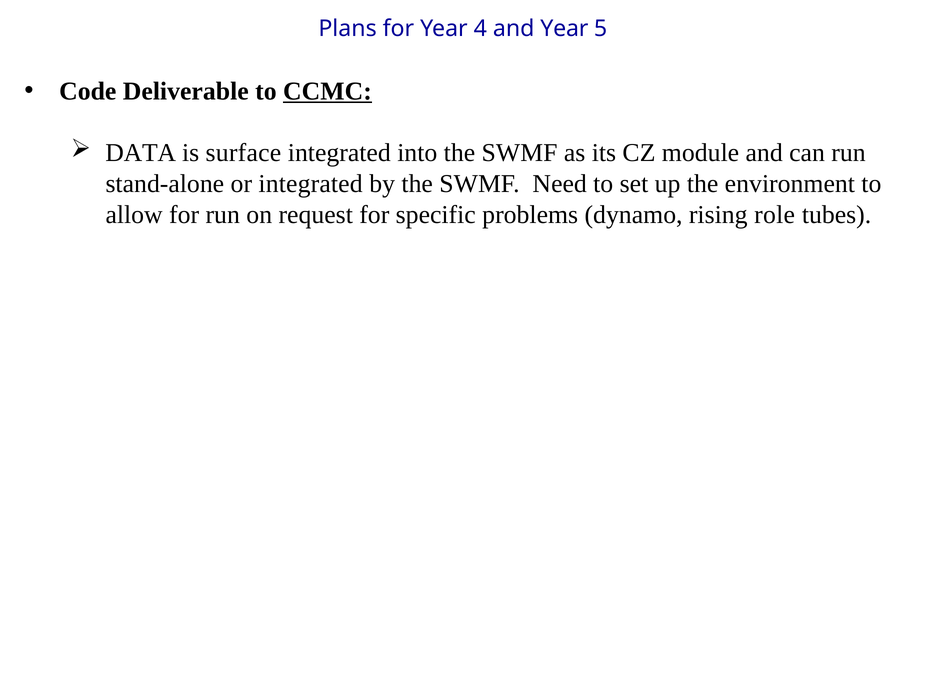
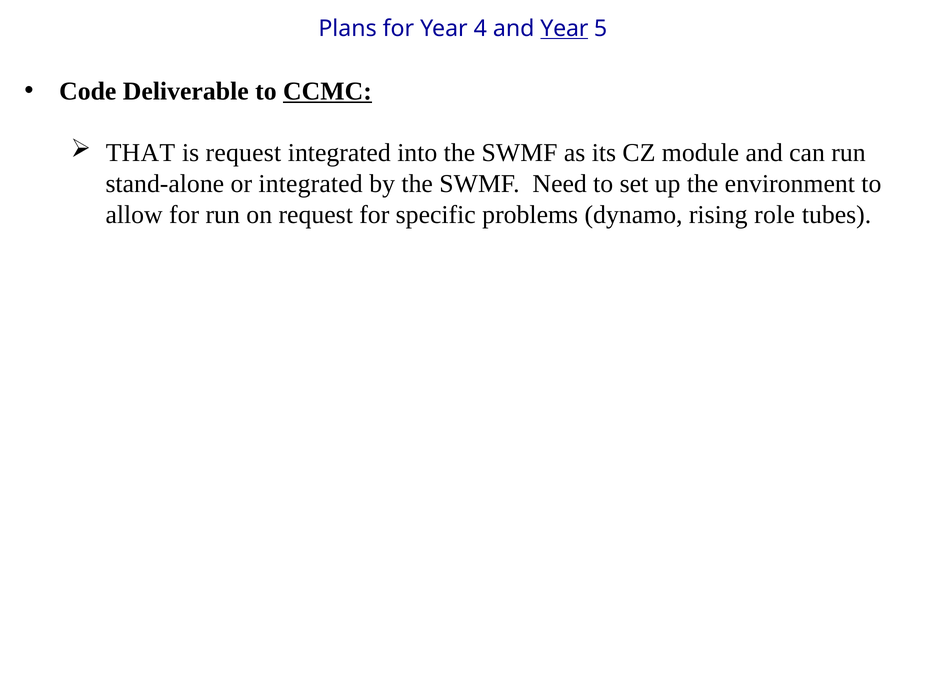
Year at (564, 29) underline: none -> present
DATA: DATA -> THAT
is surface: surface -> request
